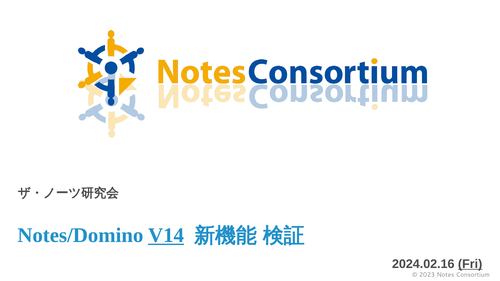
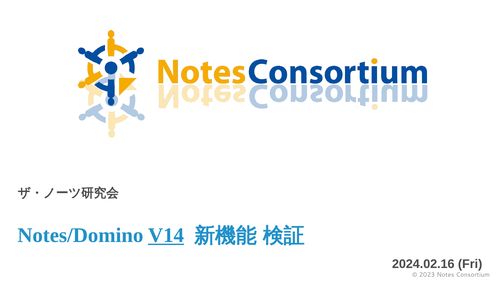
Fri underline: present -> none
